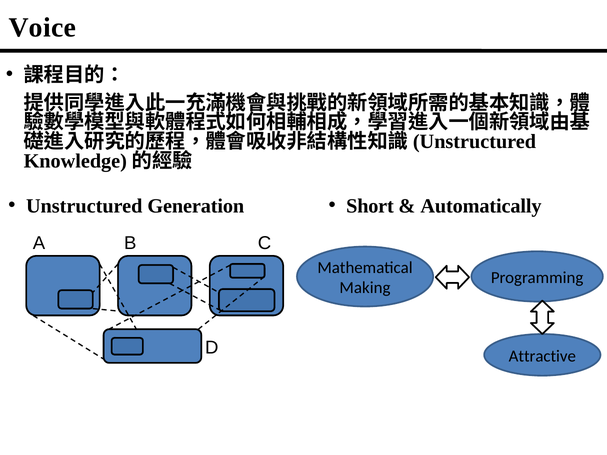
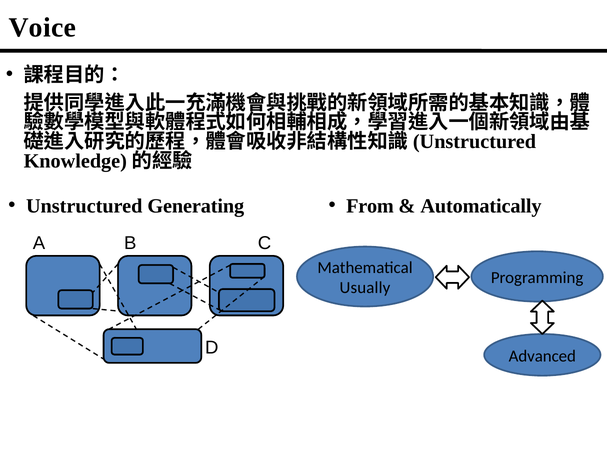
Generation: Generation -> Generating
Short: Short -> From
Making: Making -> Usually
Attractive: Attractive -> Advanced
